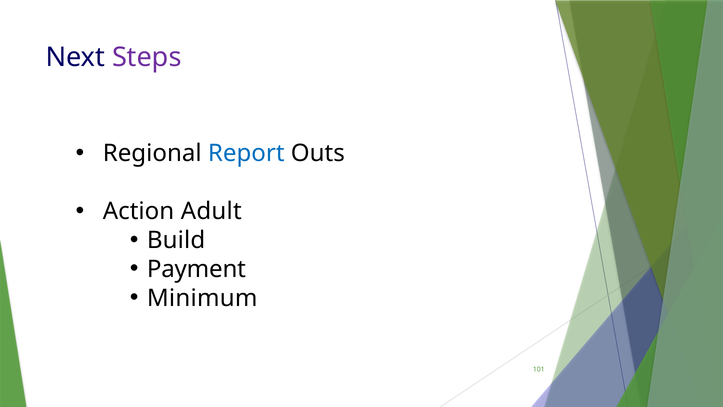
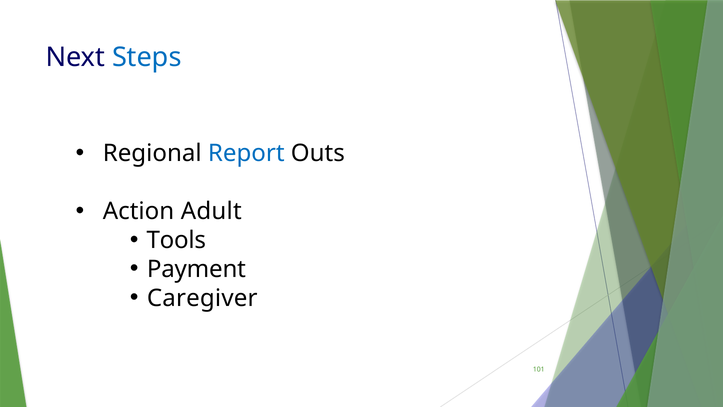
Steps colour: purple -> blue
Build: Build -> Tools
Minimum: Minimum -> Caregiver
